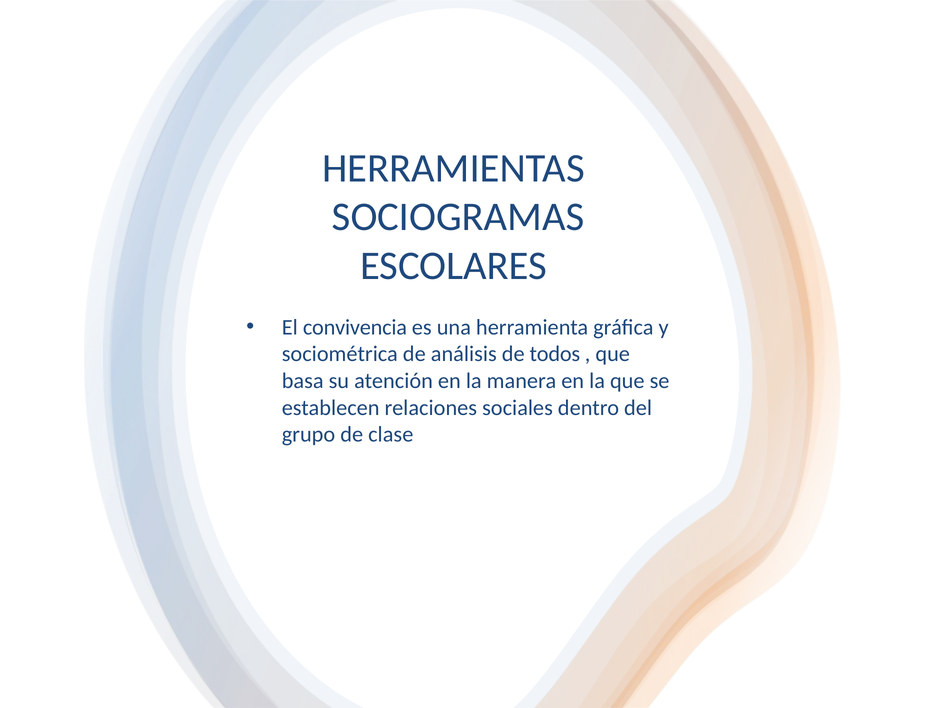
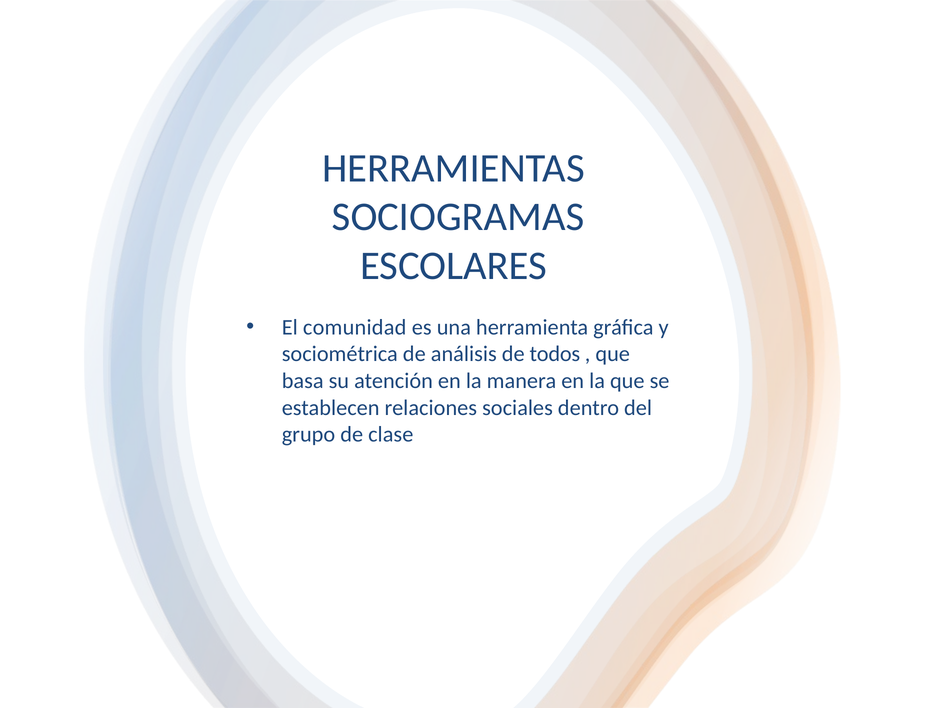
convivencia: convivencia -> comunidad
